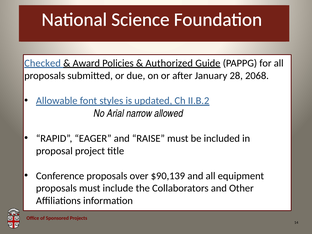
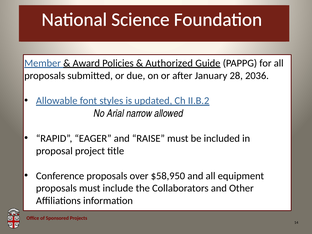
Checked: Checked -> Member
2068: 2068 -> 2036
$90,139: $90,139 -> $58,950
